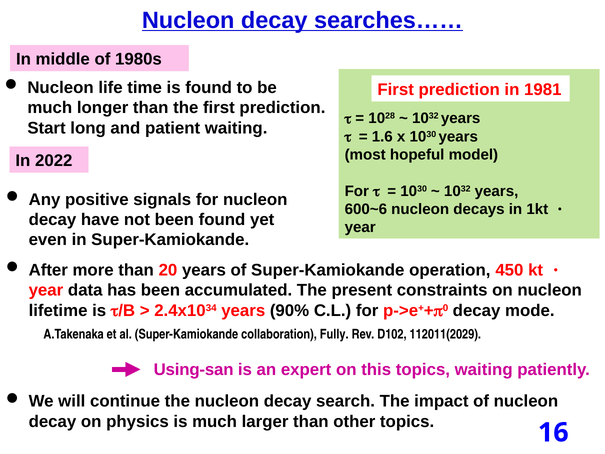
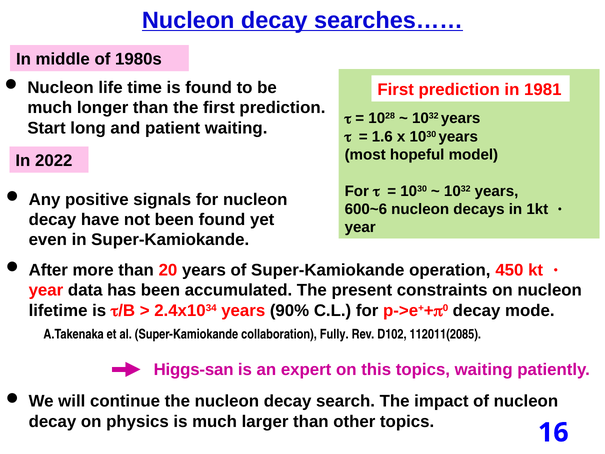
112011(2029: 112011(2029 -> 112011(2085
Using-san: Using-san -> Higgs-san
